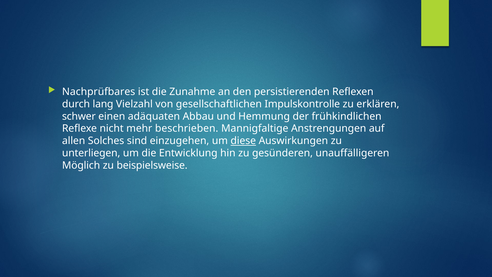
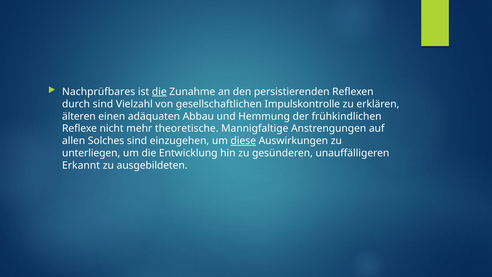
die at (159, 92) underline: none -> present
durch lang: lang -> sind
schwer: schwer -> älteren
beschrieben: beschrieben -> theoretische
Möglich: Möglich -> Erkannt
beispielsweise: beispielsweise -> ausgebildeten
